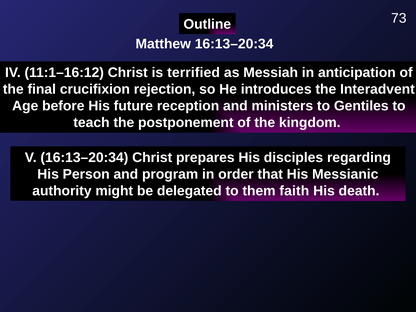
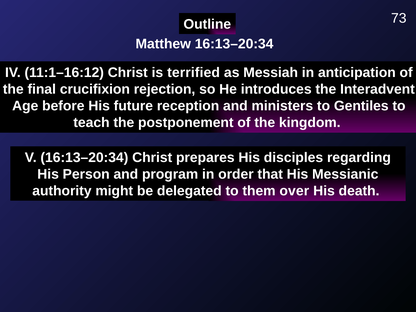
faith: faith -> over
